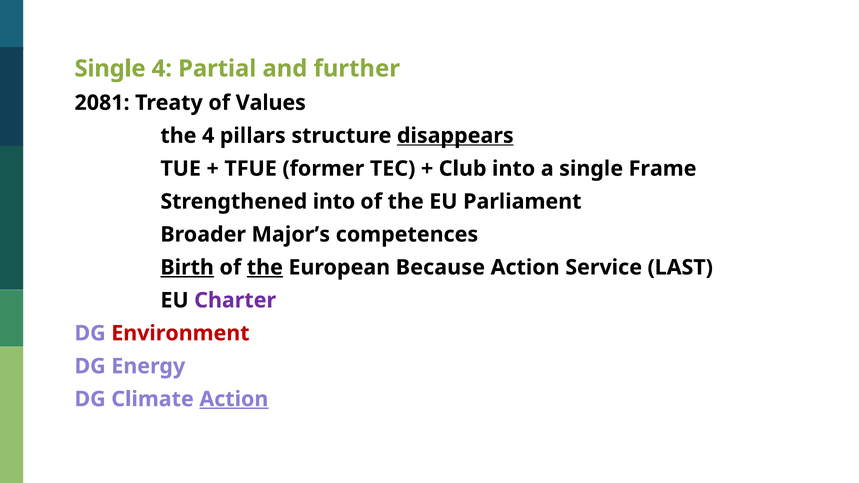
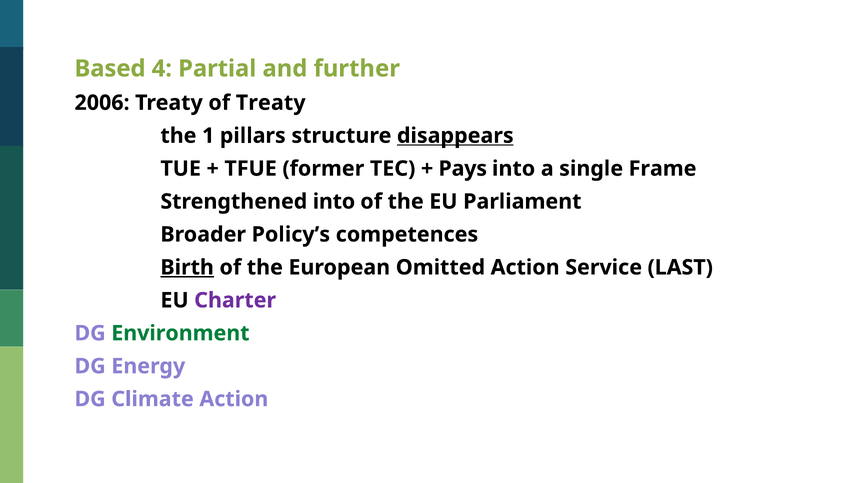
Single at (110, 69): Single -> Based
2081: 2081 -> 2006
of Values: Values -> Treaty
the 4: 4 -> 1
Club: Club -> Pays
Major’s: Major’s -> Policy’s
the at (265, 268) underline: present -> none
Because: Because -> Omitted
Environment colour: red -> green
Action at (234, 399) underline: present -> none
